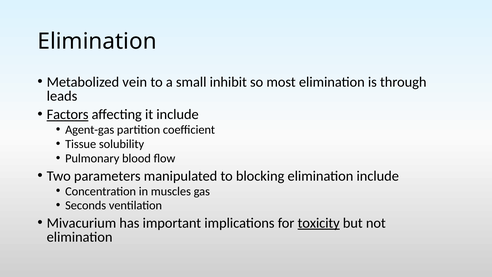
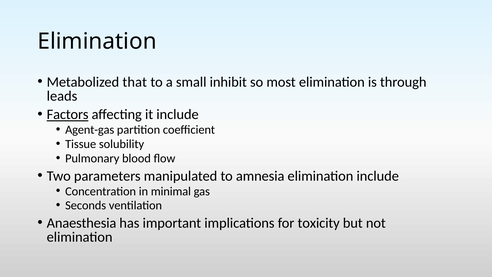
vein: vein -> that
blocking: blocking -> amnesia
muscles: muscles -> minimal
Mivacurium: Mivacurium -> Anaesthesia
toxicity underline: present -> none
